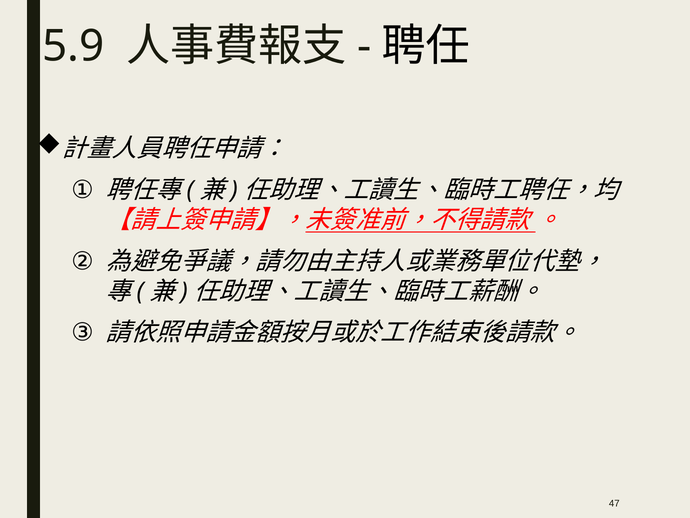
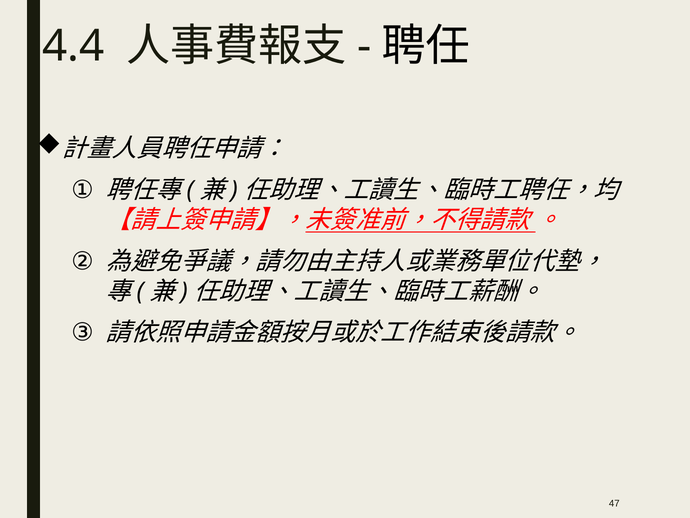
5.9: 5.9 -> 4.4
